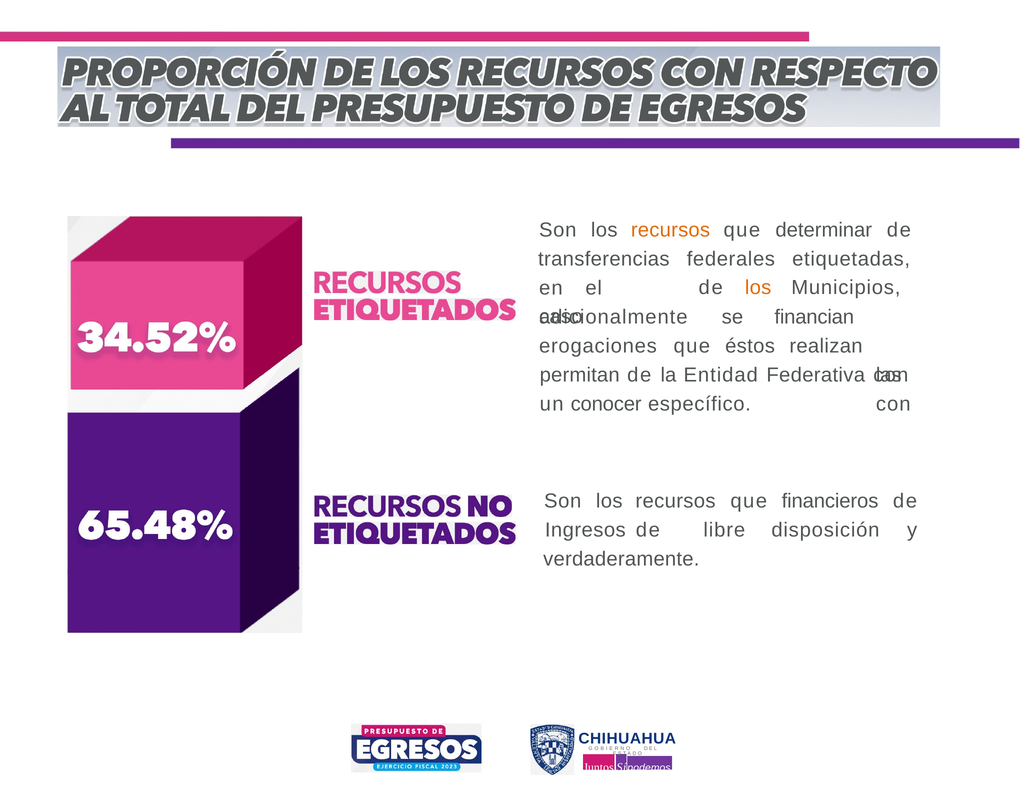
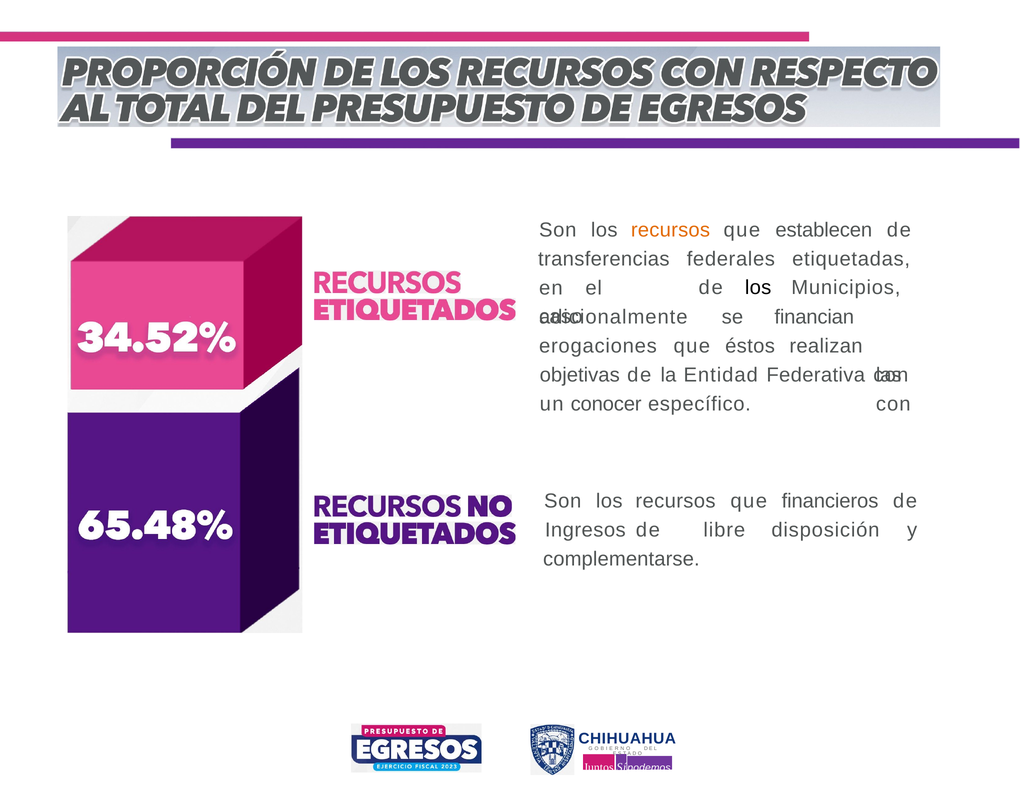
determinar: determinar -> establecen
los at (758, 288) colour: orange -> black
permitan: permitan -> objetivas
verdaderamente: verdaderamente -> complementarse
